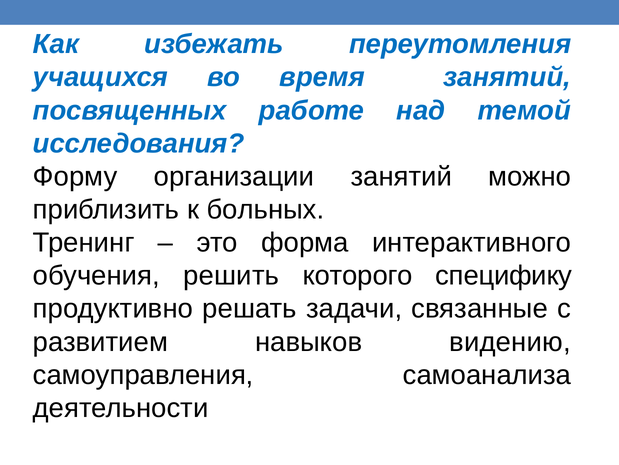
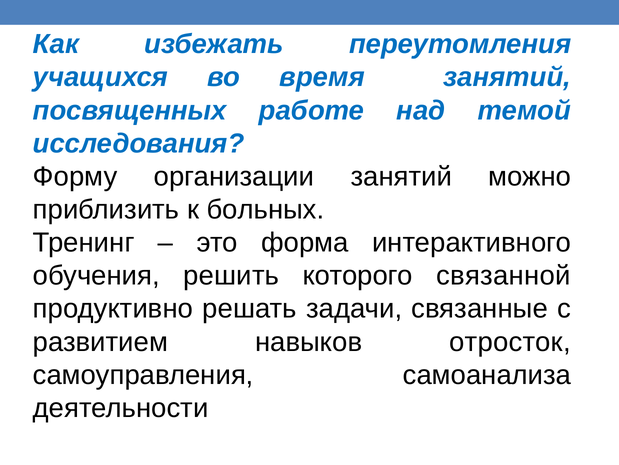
специфику: специфику -> связанной
видению: видению -> отросток
